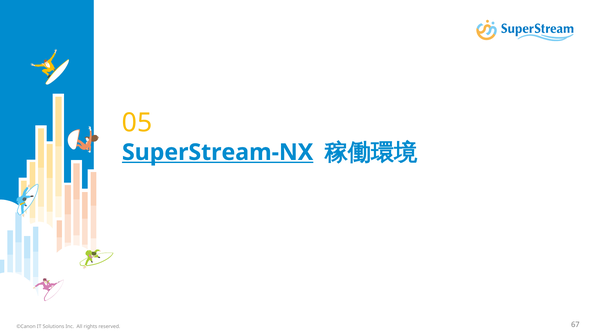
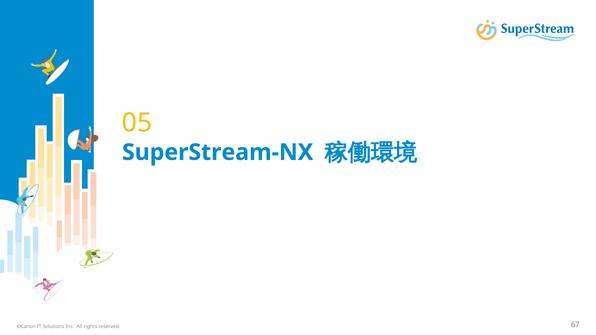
SuperStream-NX underline: present -> none
